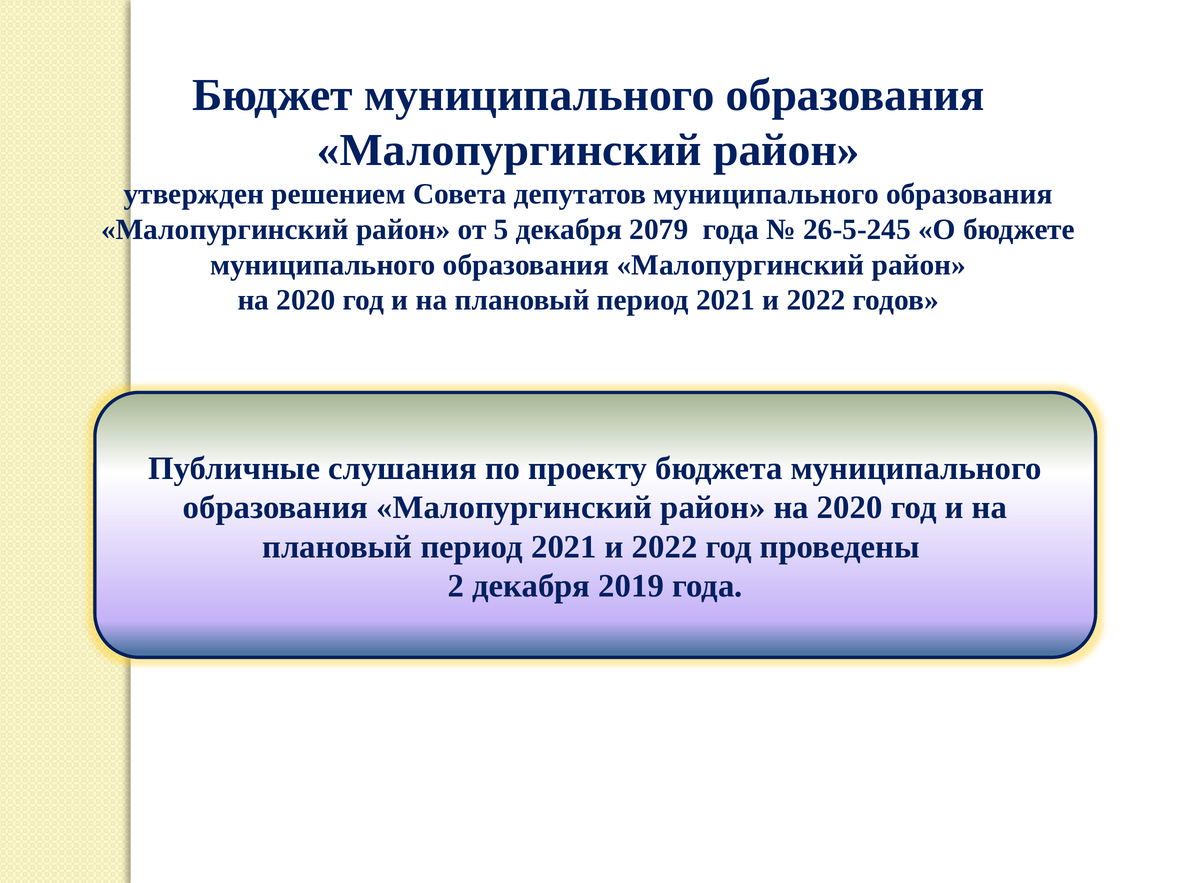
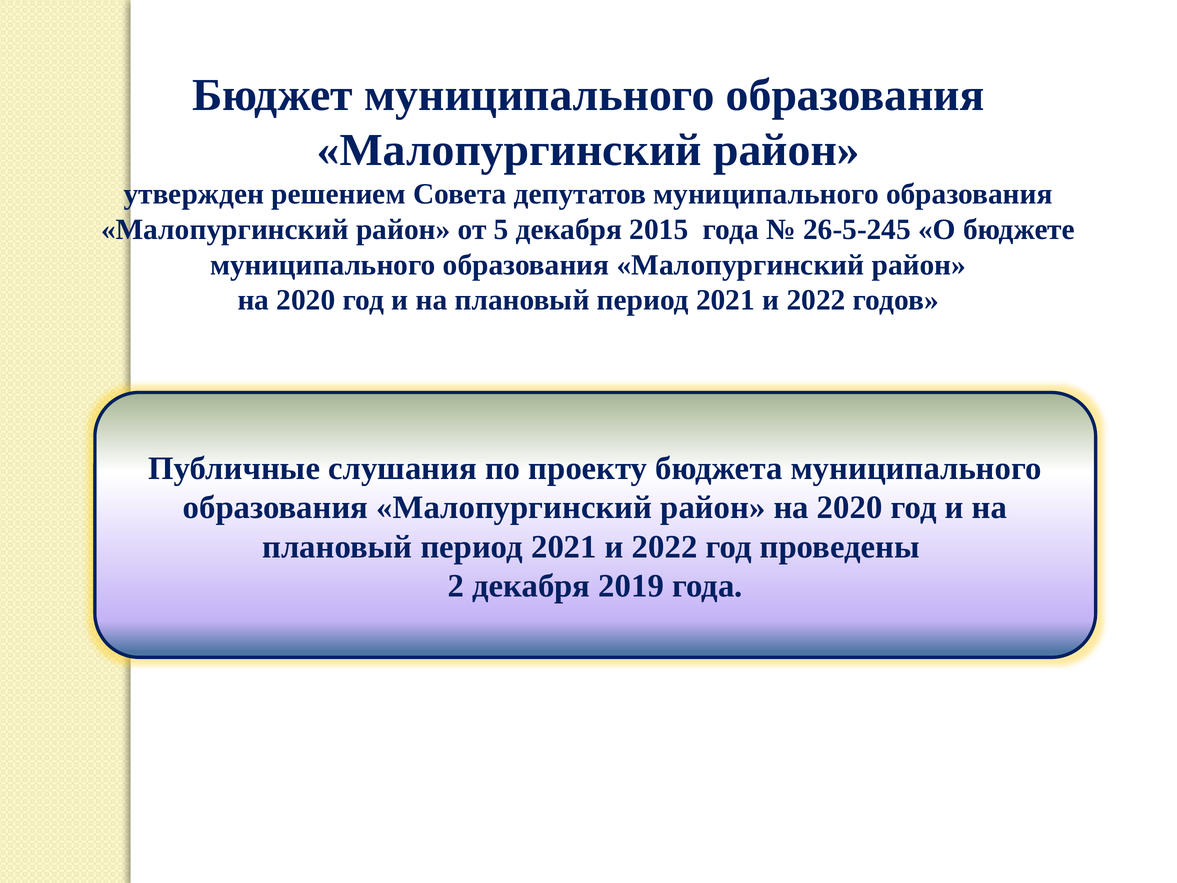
2079: 2079 -> 2015
